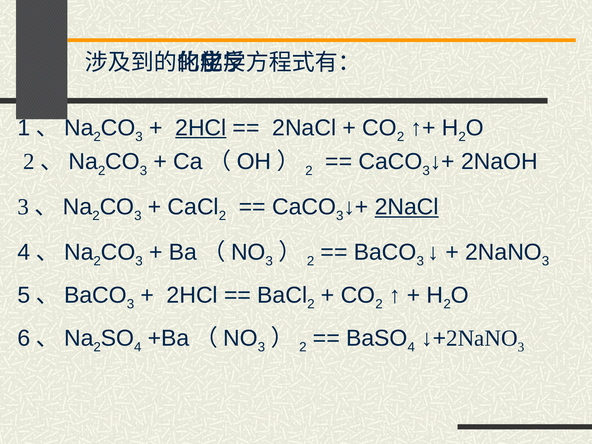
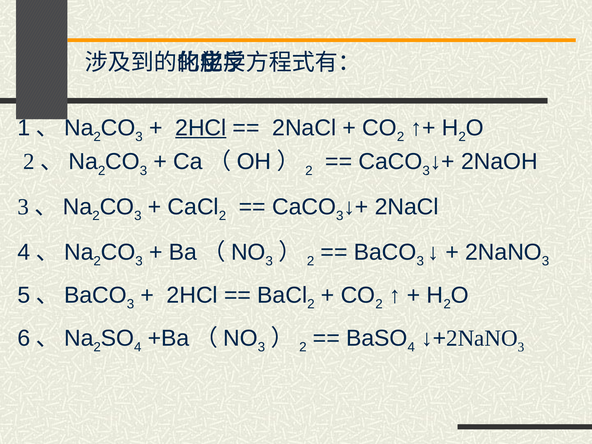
2NaCl at (407, 207) underline: present -> none
